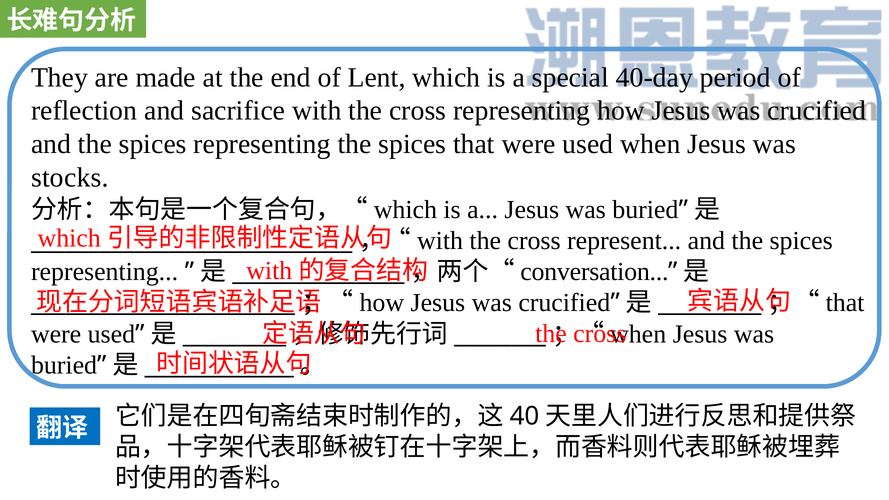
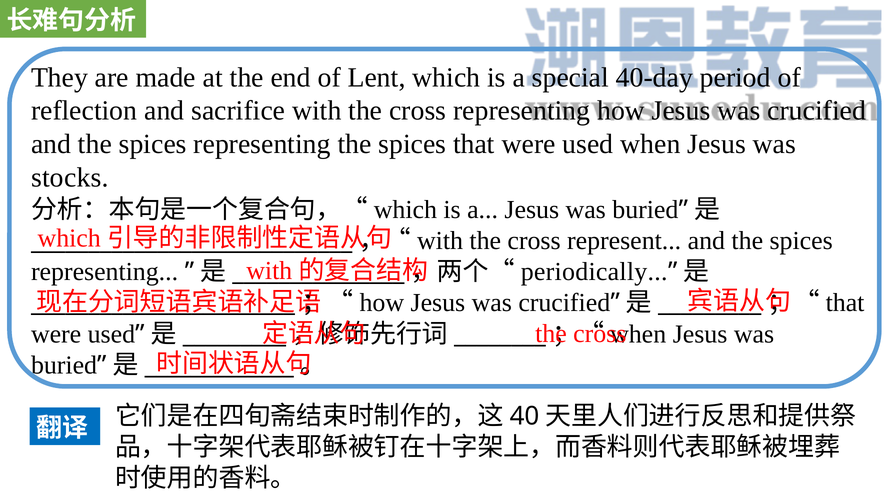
conversation: conversation -> periodically
